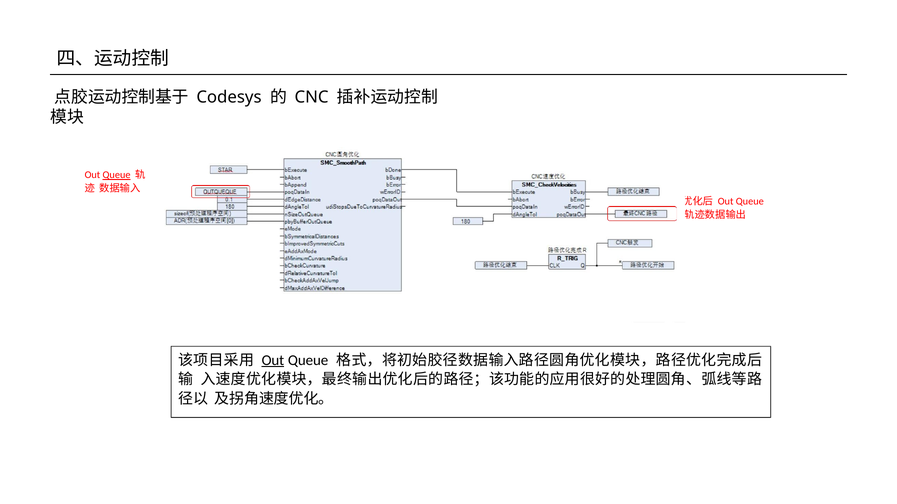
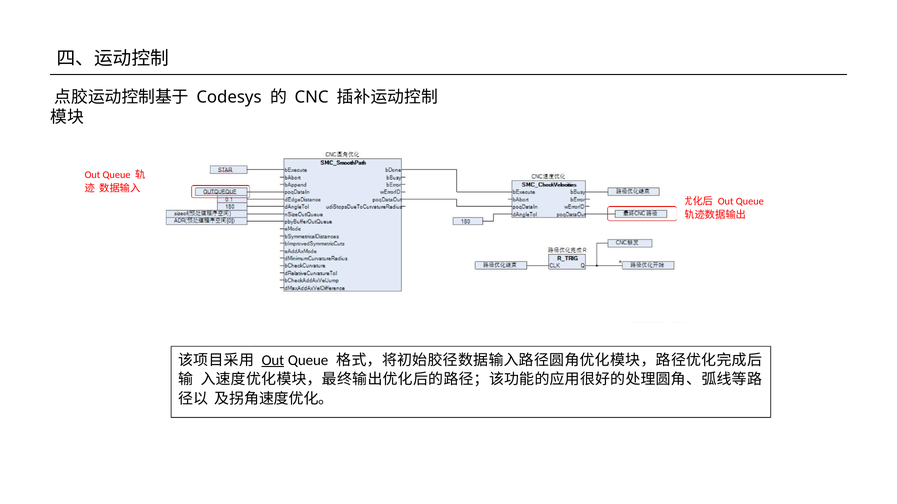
Queue at (117, 175) underline: present -> none
